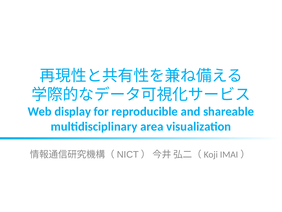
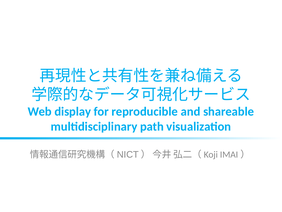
area: area -> path
